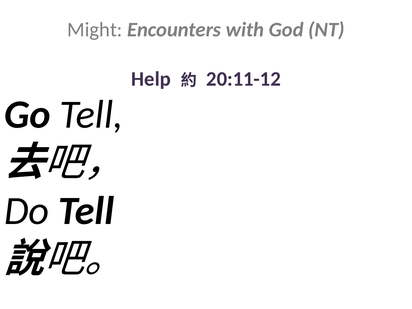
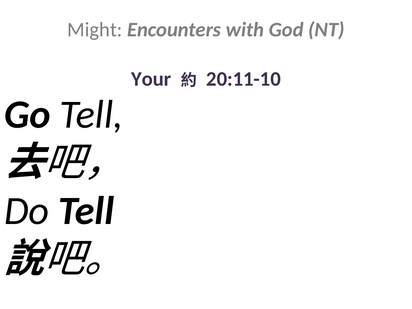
Help: Help -> Your
20:11-12: 20:11-12 -> 20:11-10
